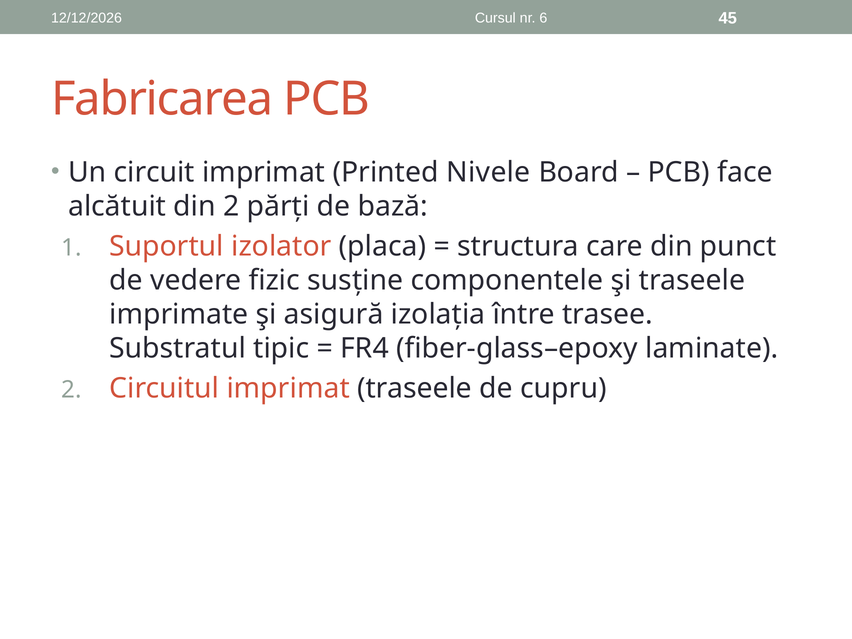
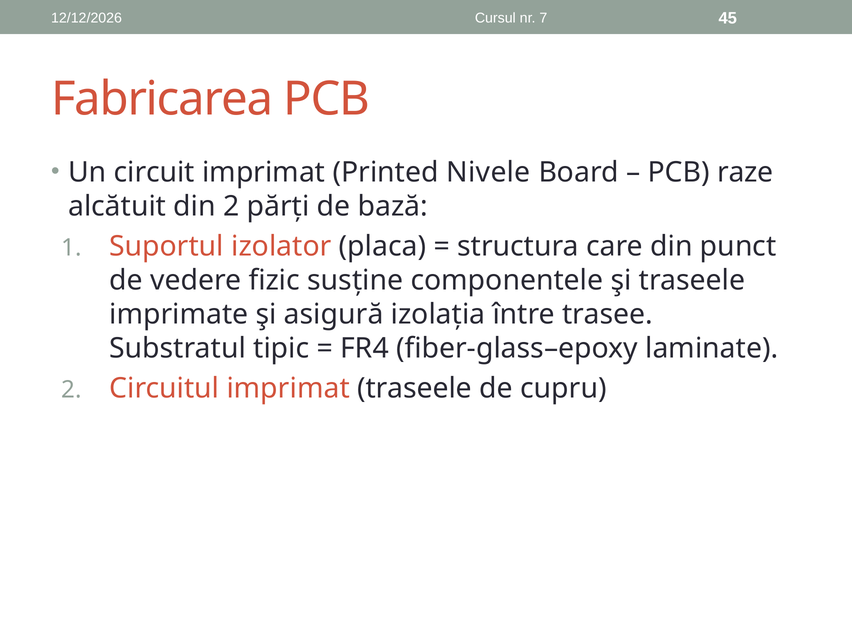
6: 6 -> 7
face: face -> raze
